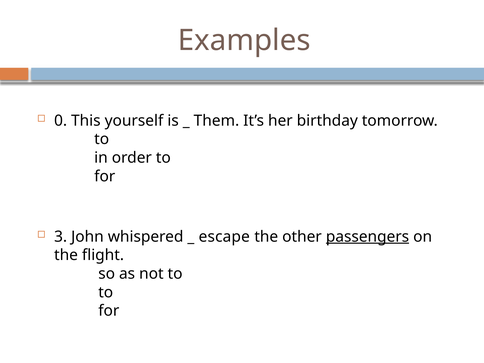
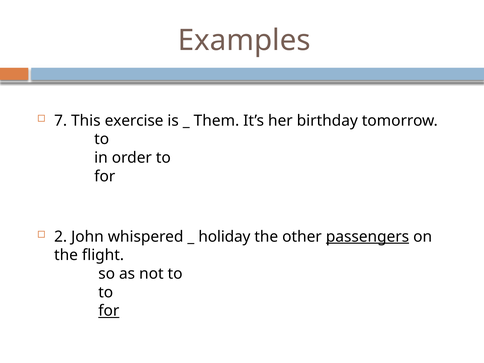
0: 0 -> 7
yourself: yourself -> exercise
3: 3 -> 2
escape: escape -> holiday
for at (109, 311) underline: none -> present
